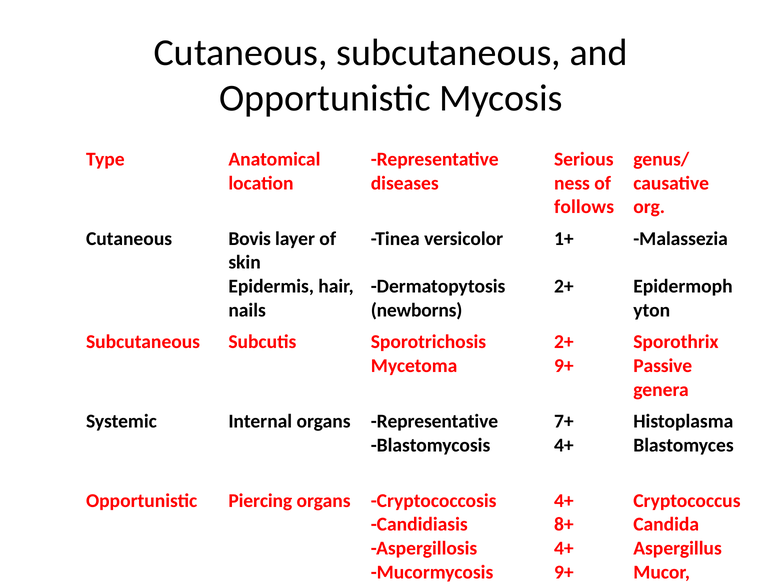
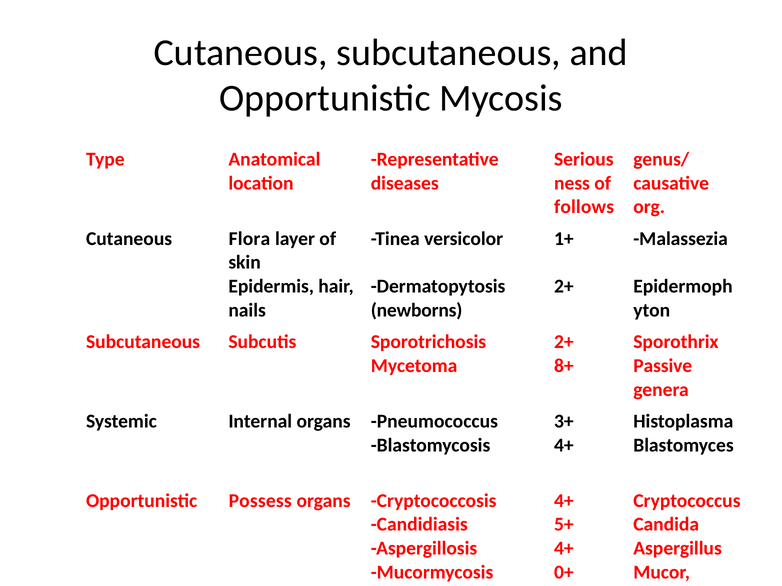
Bovis: Bovis -> Flora
9+ at (564, 366): 9+ -> 8+
organs Representative: Representative -> Pneumococcus
7+: 7+ -> 3+
Piercing: Piercing -> Possess
8+: 8+ -> 5+
9+ at (564, 573): 9+ -> 0+
